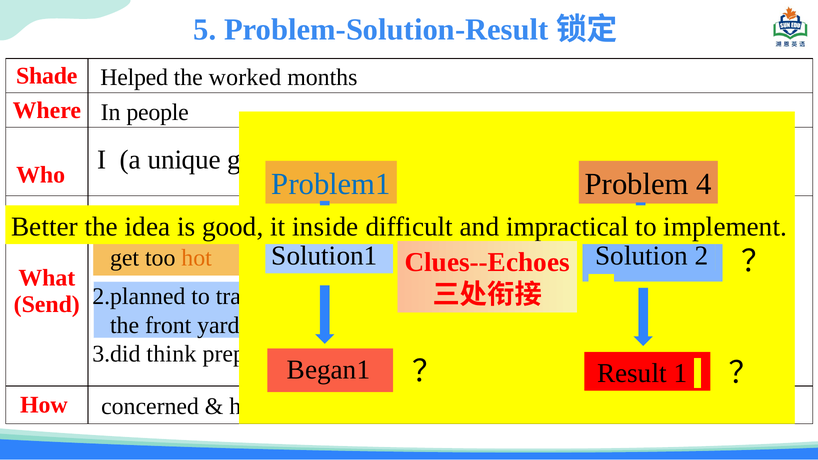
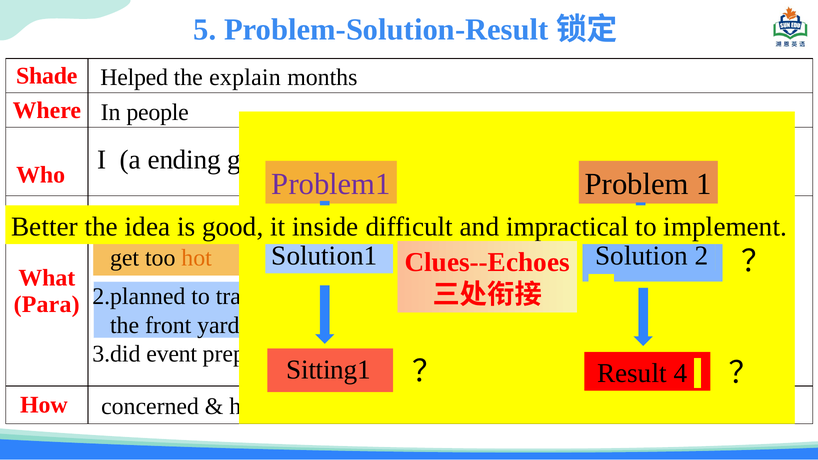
the worked: worked -> explain
unique: unique -> ending
Problem1 colour: blue -> purple
4: 4 -> 1
Send: Send -> Para
think: think -> event
Began1: Began1 -> Sitting1
1: 1 -> 4
